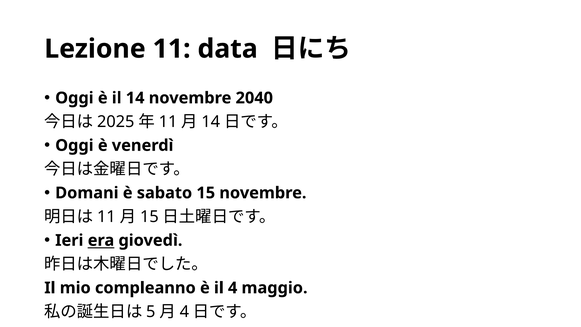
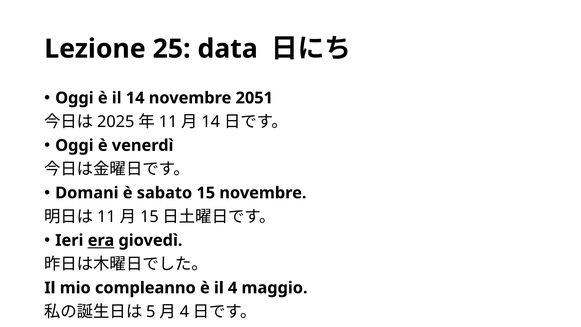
Lezione 11: 11 -> 25
2040: 2040 -> 2051
